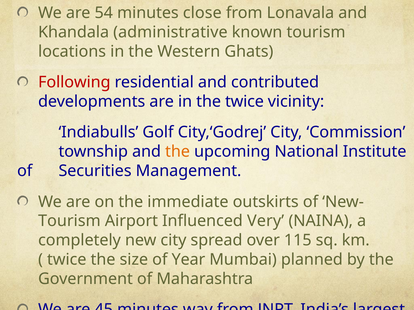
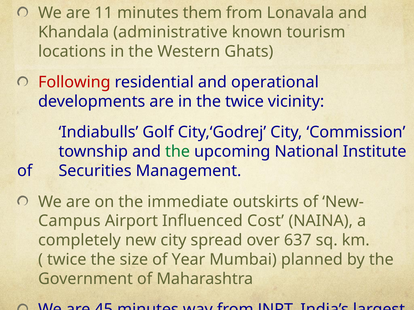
54: 54 -> 11
close: close -> them
contributed: contributed -> operational
the at (178, 152) colour: orange -> green
Tourism at (69, 221): Tourism -> Campus
Very: Very -> Cost
115: 115 -> 637
